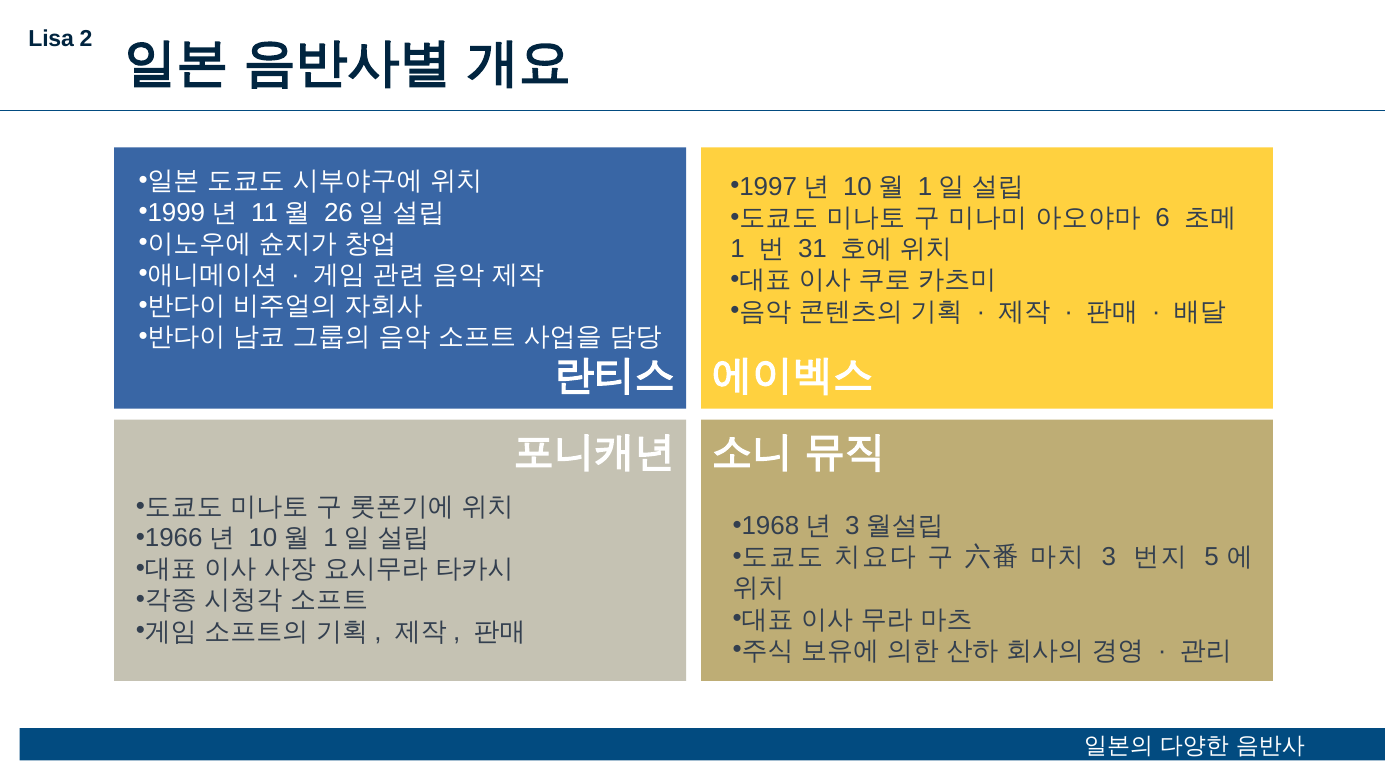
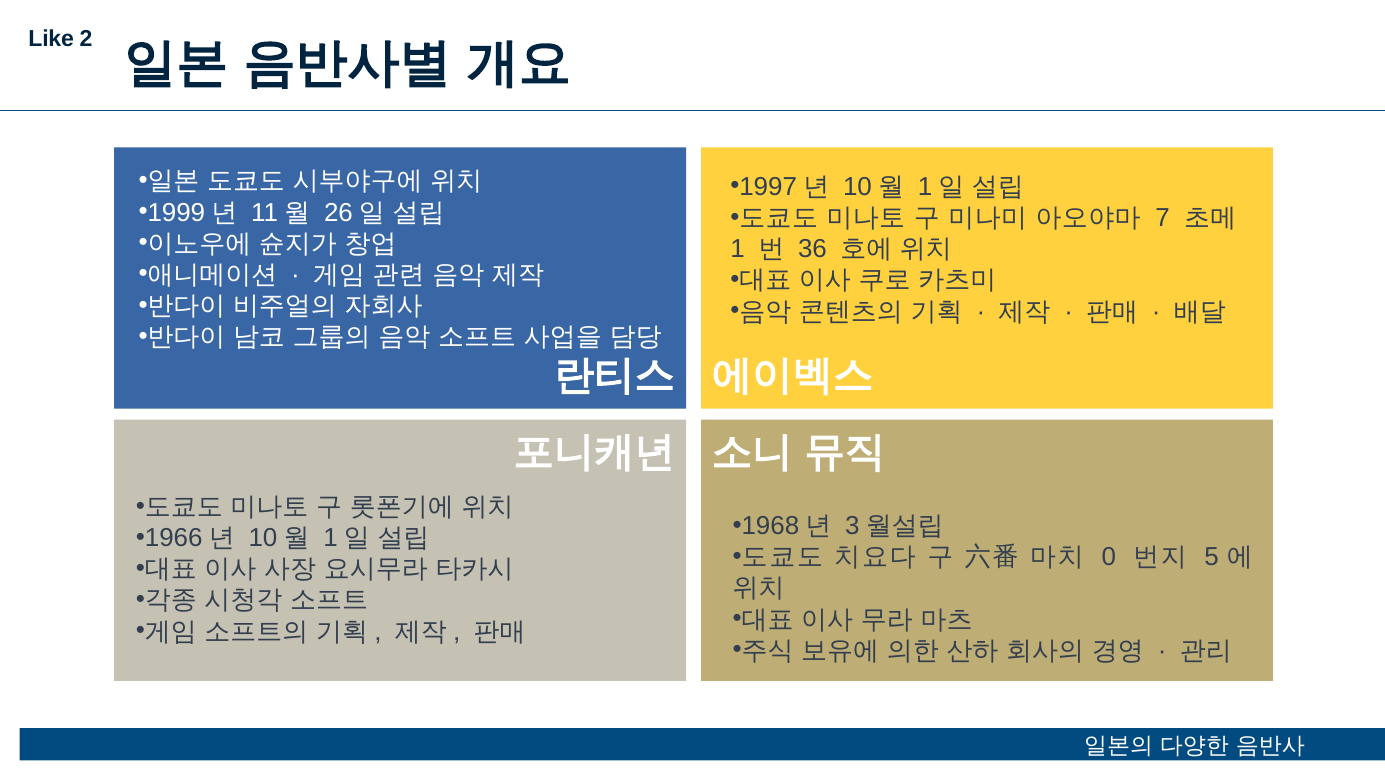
Lisa: Lisa -> Like
6: 6 -> 7
31: 31 -> 36
3: 3 -> 0
